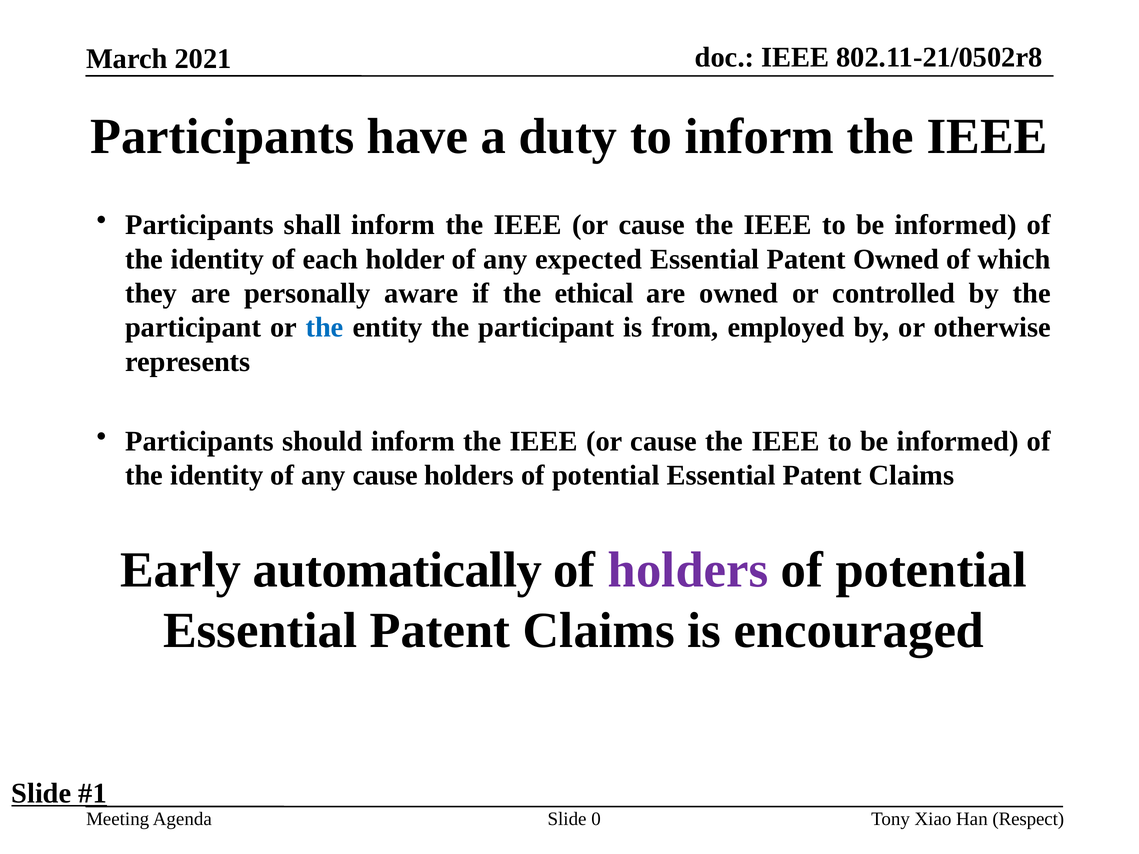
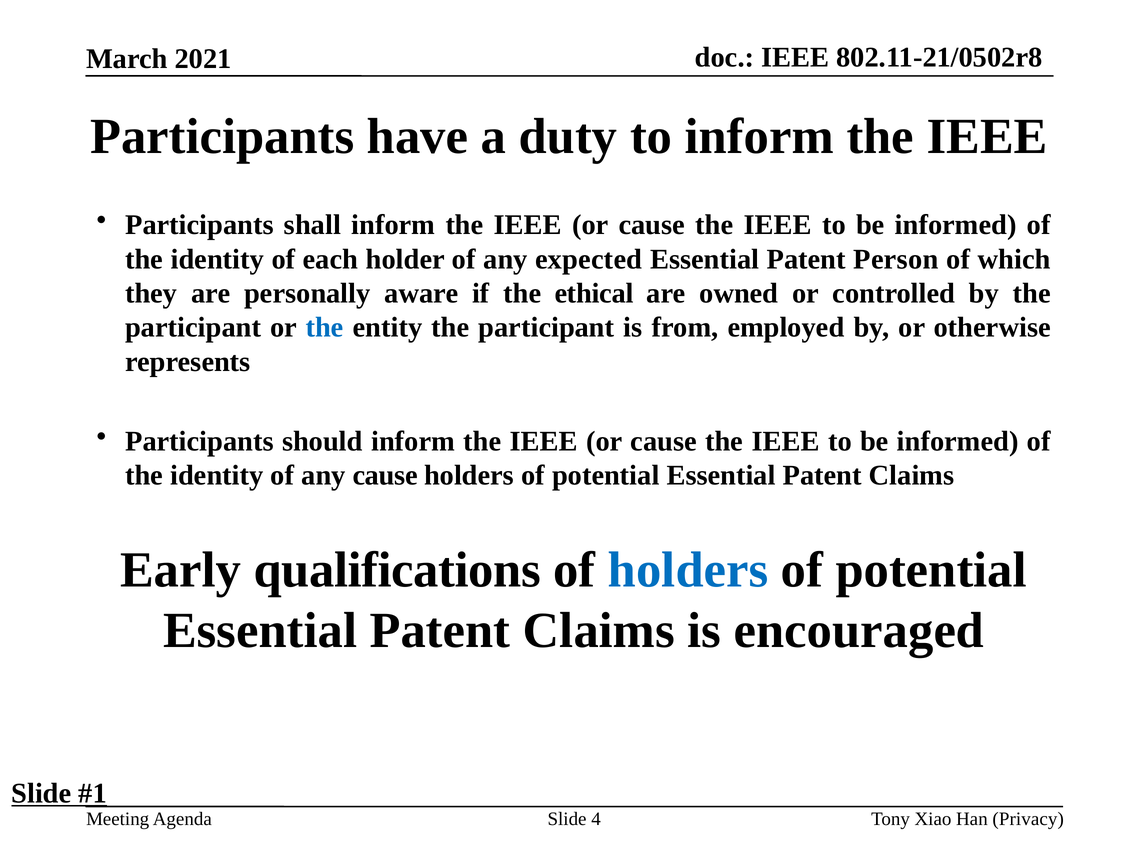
Patent Owned: Owned -> Person
automatically: automatically -> qualifications
holders at (688, 570) colour: purple -> blue
0: 0 -> 4
Respect: Respect -> Privacy
